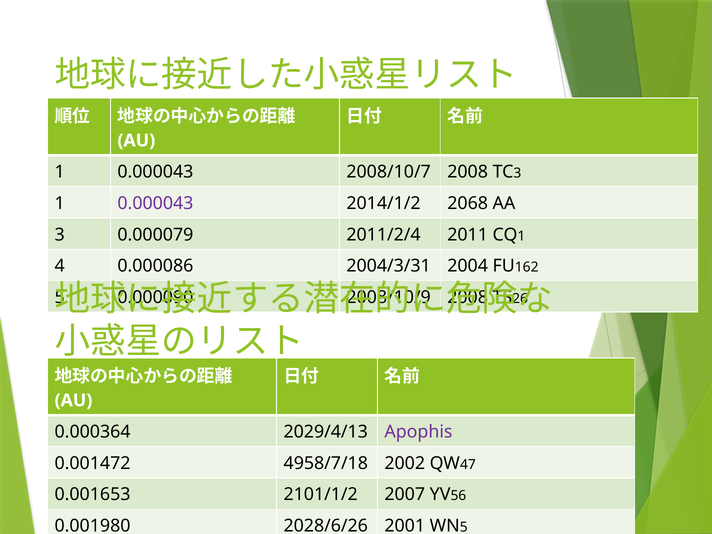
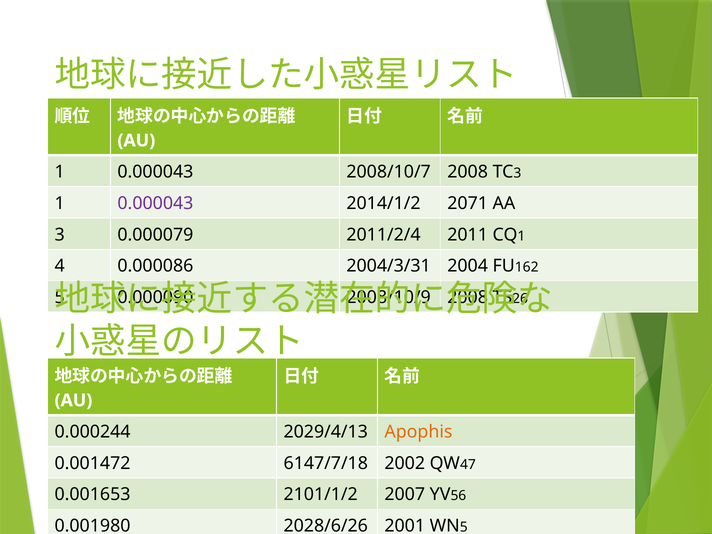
2068: 2068 -> 2071
0.000364: 0.000364 -> 0.000244
Apophis colour: purple -> orange
4958/7/18: 4958/7/18 -> 6147/7/18
